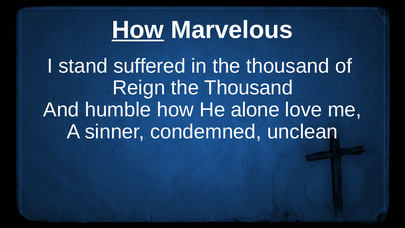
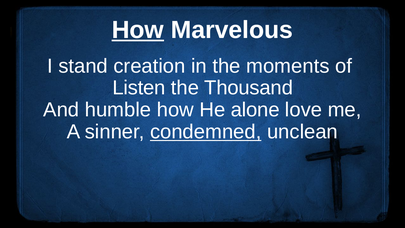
suffered: suffered -> creation
in the thousand: thousand -> moments
Reign: Reign -> Listen
condemned underline: none -> present
